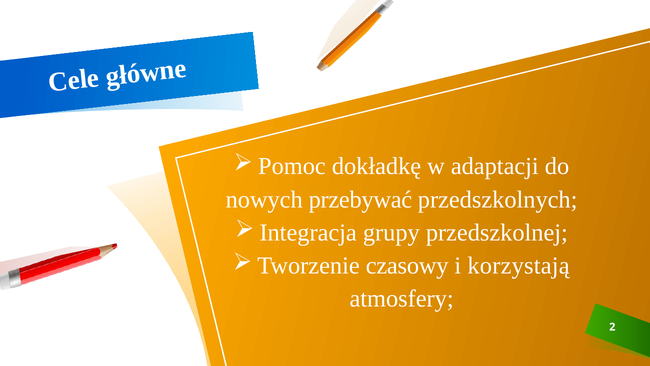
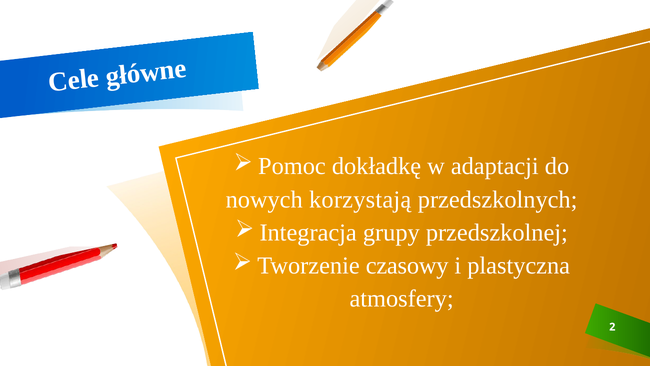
przebywać: przebywać -> korzystają
korzystają: korzystają -> plastyczna
